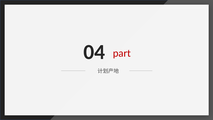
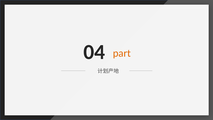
part colour: red -> orange
